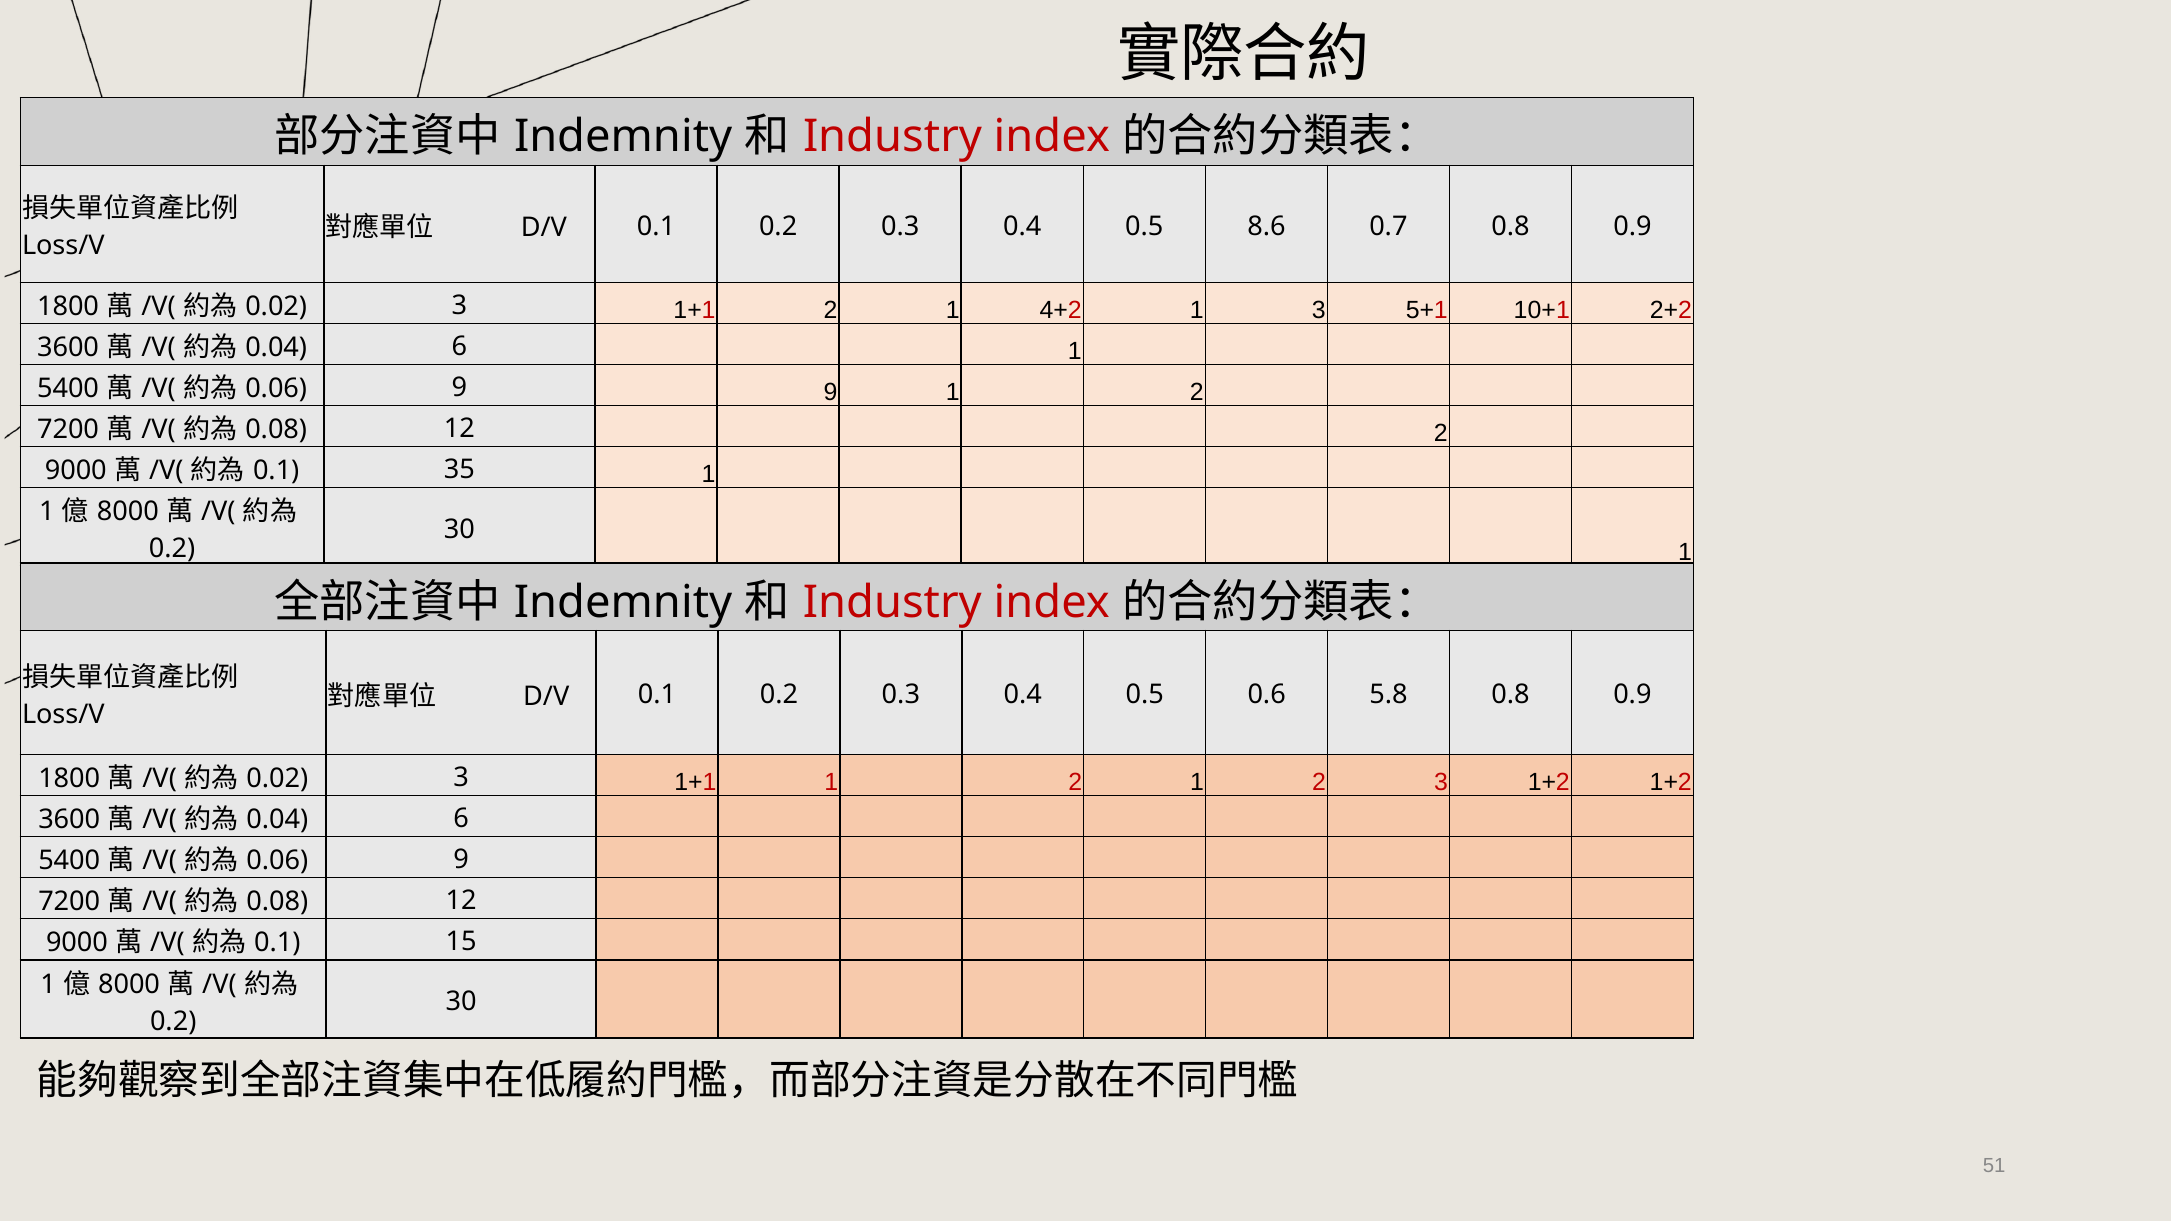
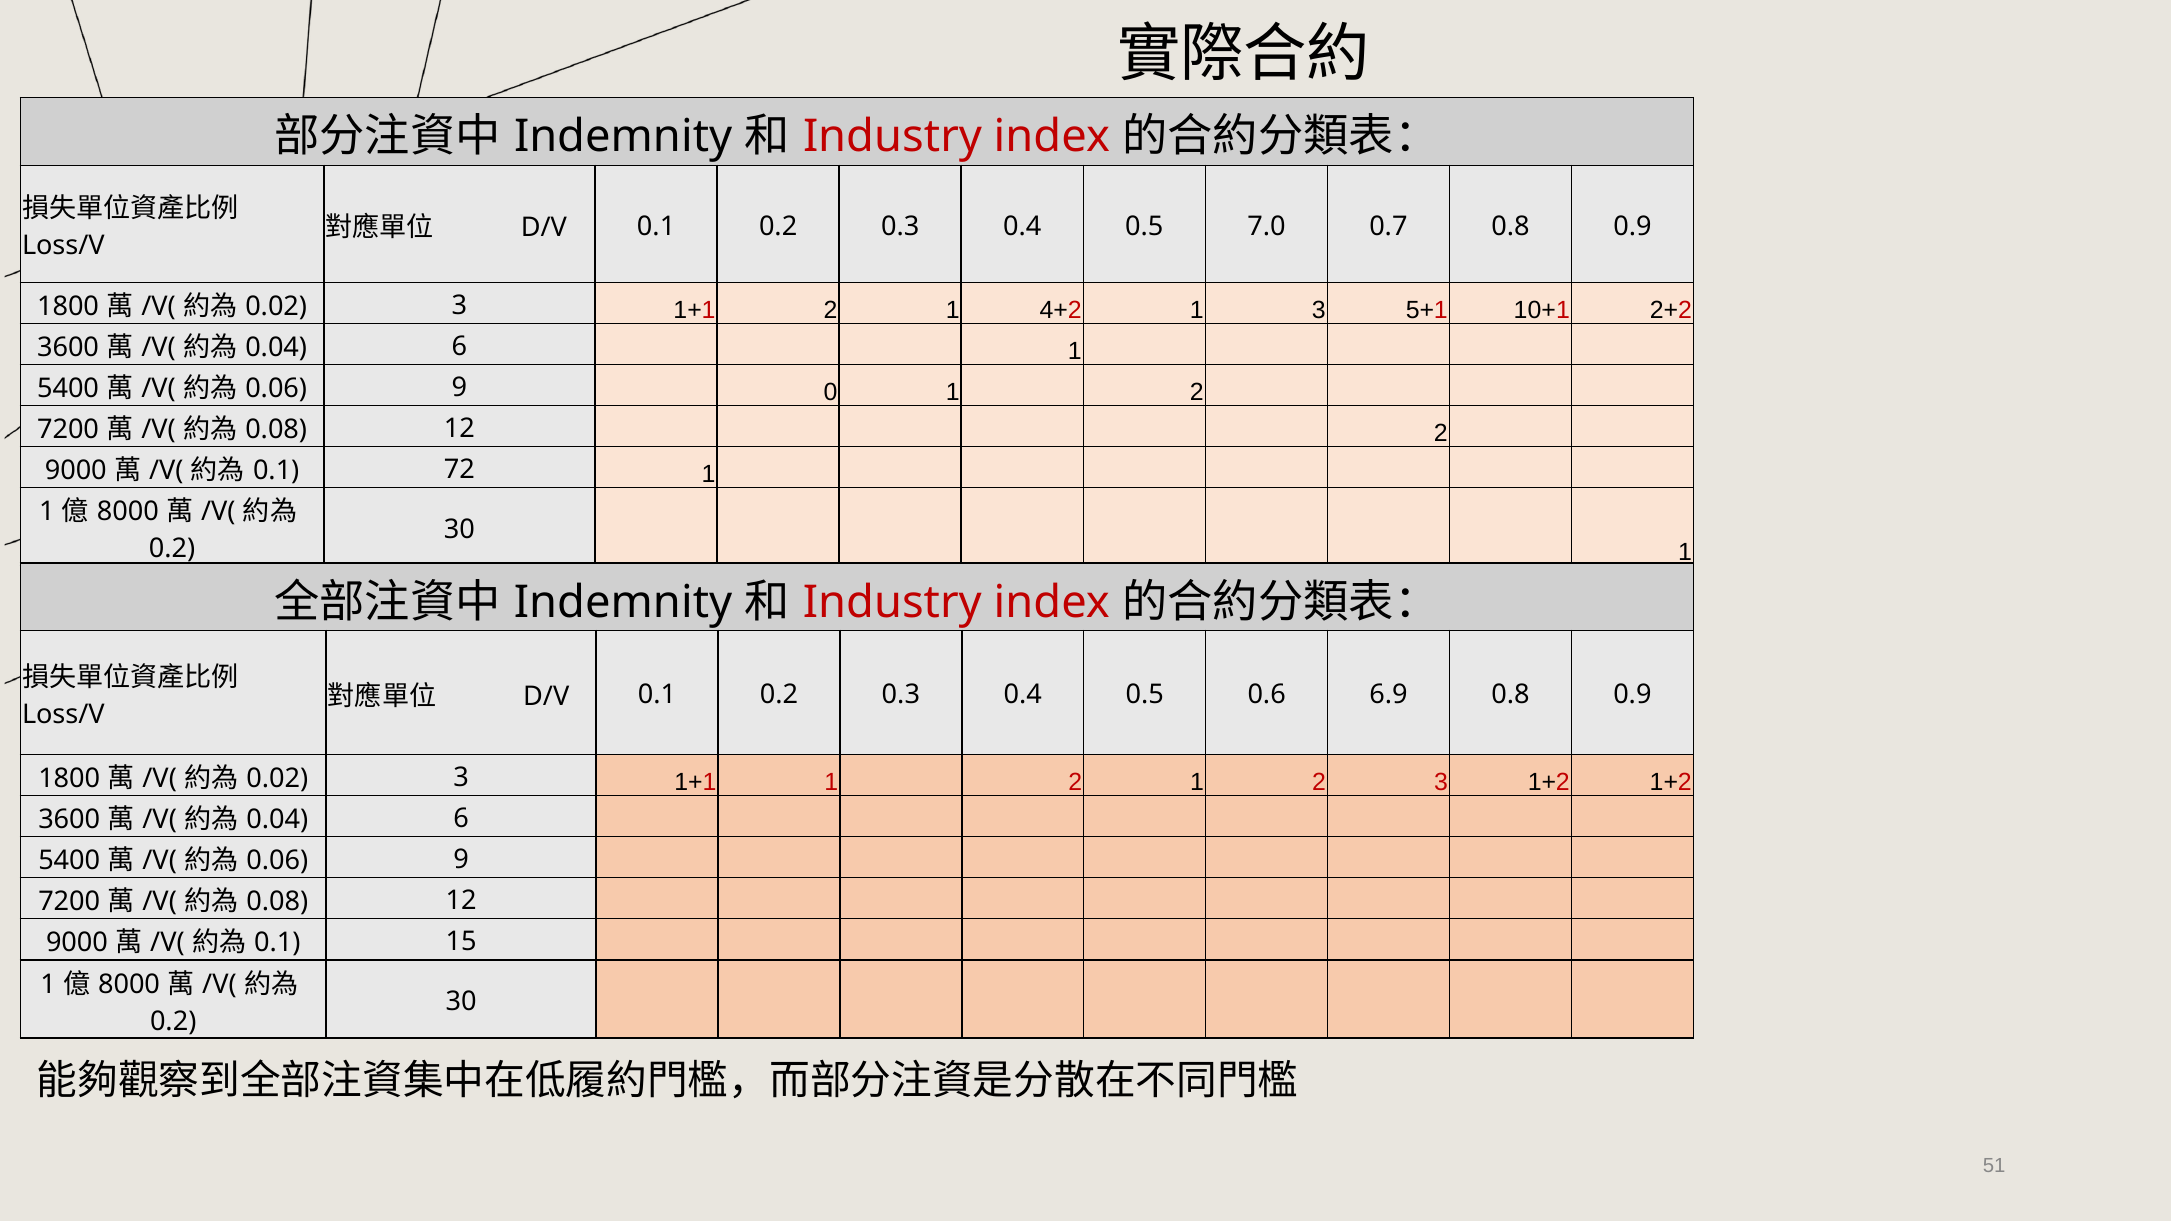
8.6: 8.6 -> 7.0
9 9: 9 -> 0
35: 35 -> 72
5.8: 5.8 -> 6.9
